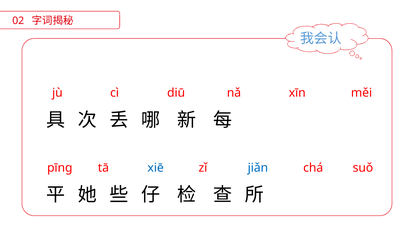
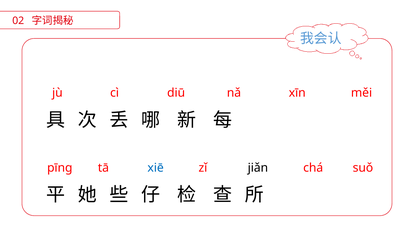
jiǎn colour: blue -> black
